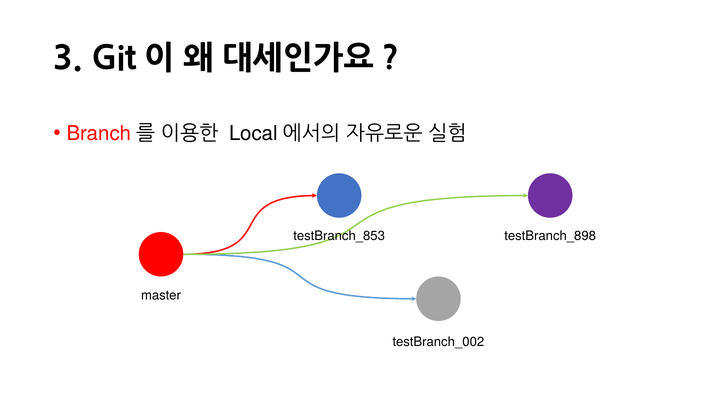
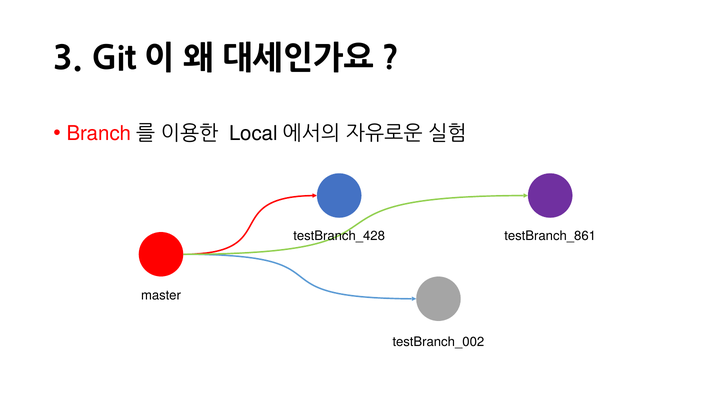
testBranch_898: testBranch_898 -> testBranch_861
testBranch_853: testBranch_853 -> testBranch_428
